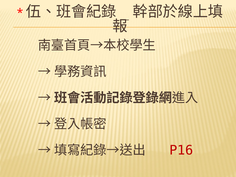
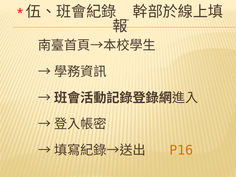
P16 colour: red -> orange
